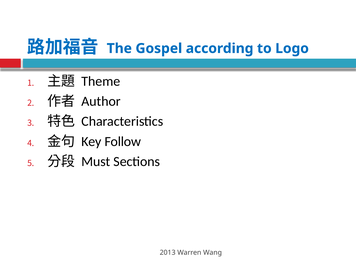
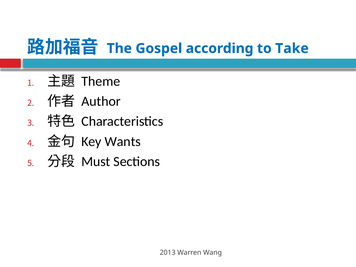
Logo: Logo -> Take
Follow: Follow -> Wants
